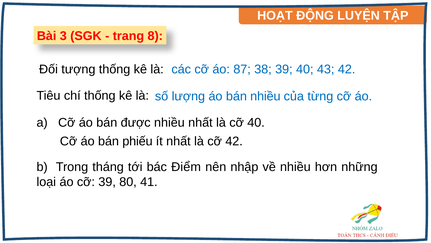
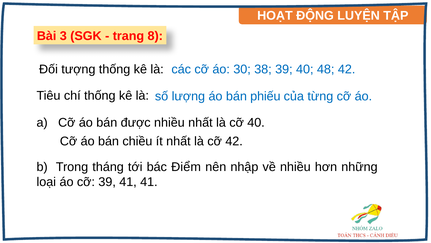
87: 87 -> 30
43: 43 -> 48
bán nhiều: nhiều -> phiếu
phiếu: phiếu -> chiều
39 80: 80 -> 41
